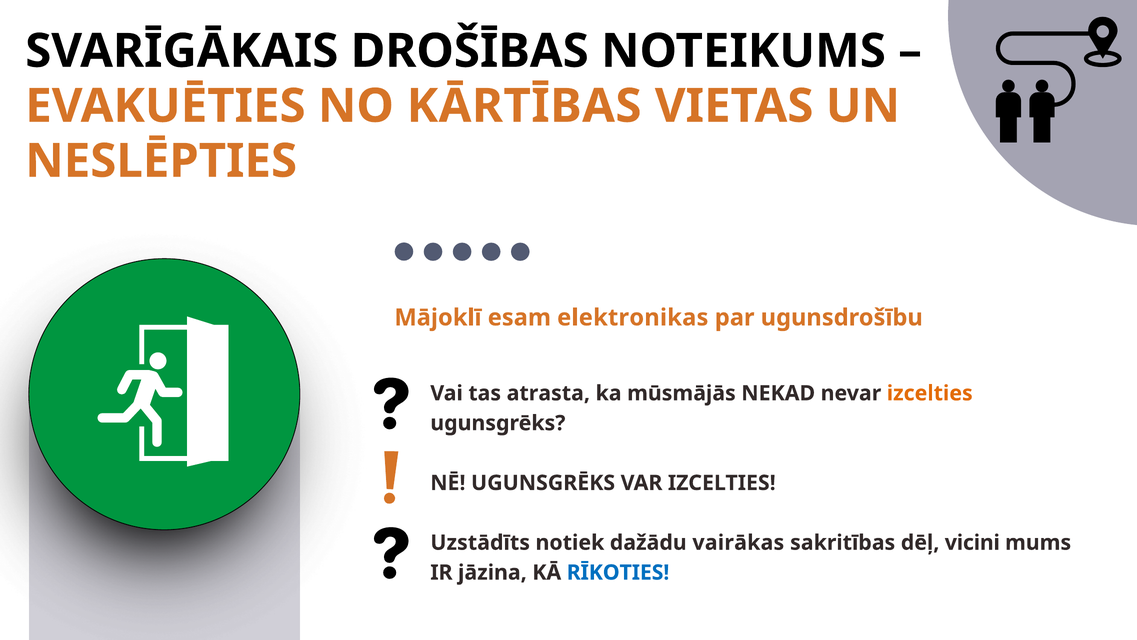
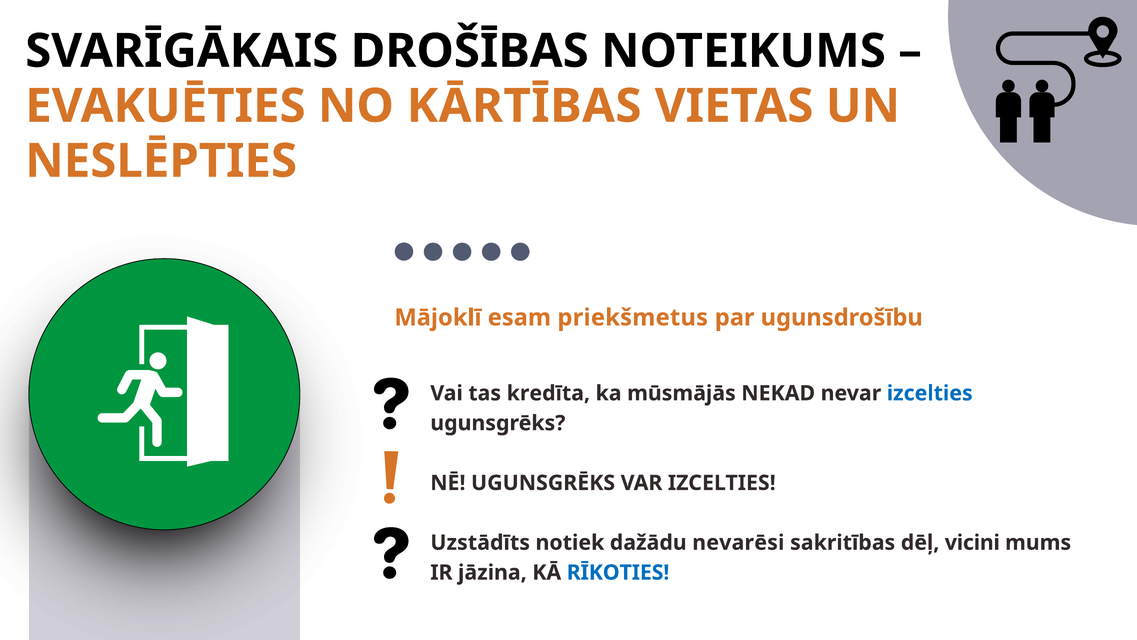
elektronikas: elektronikas -> priekšmetus
atrasta: atrasta -> kredīta
izcelties at (930, 393) colour: orange -> blue
vairākas: vairākas -> nevarēsi
